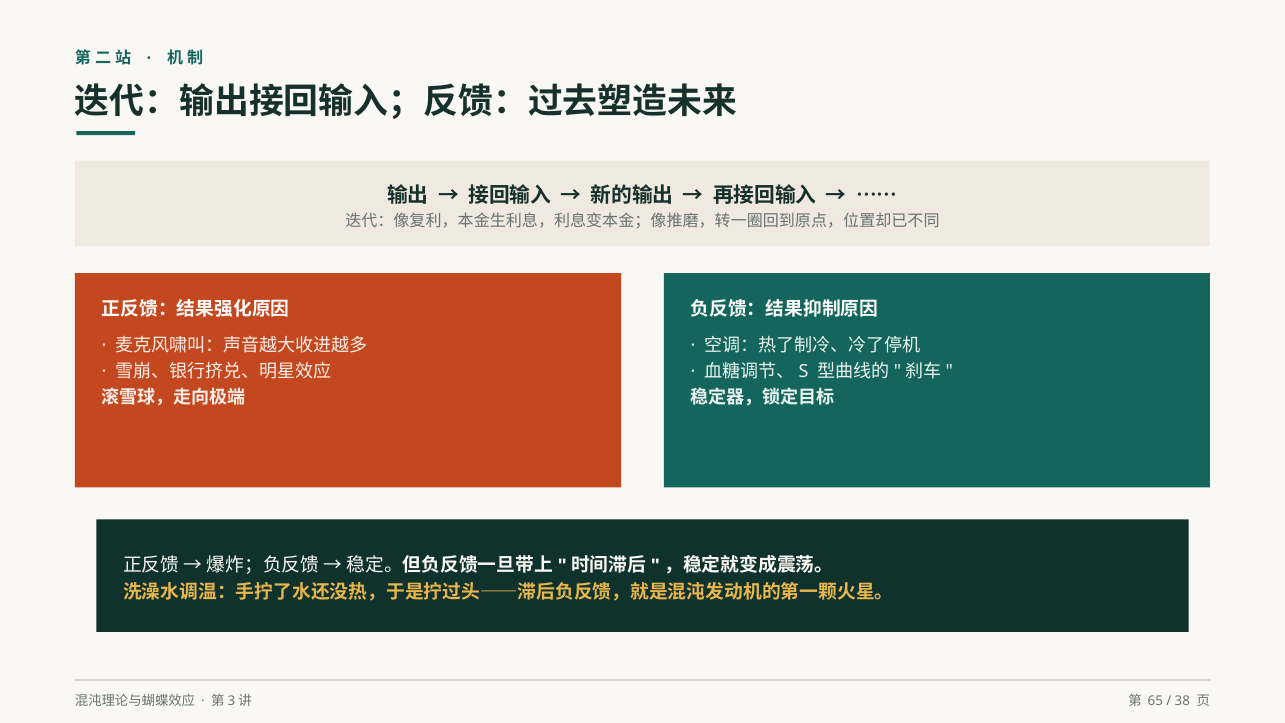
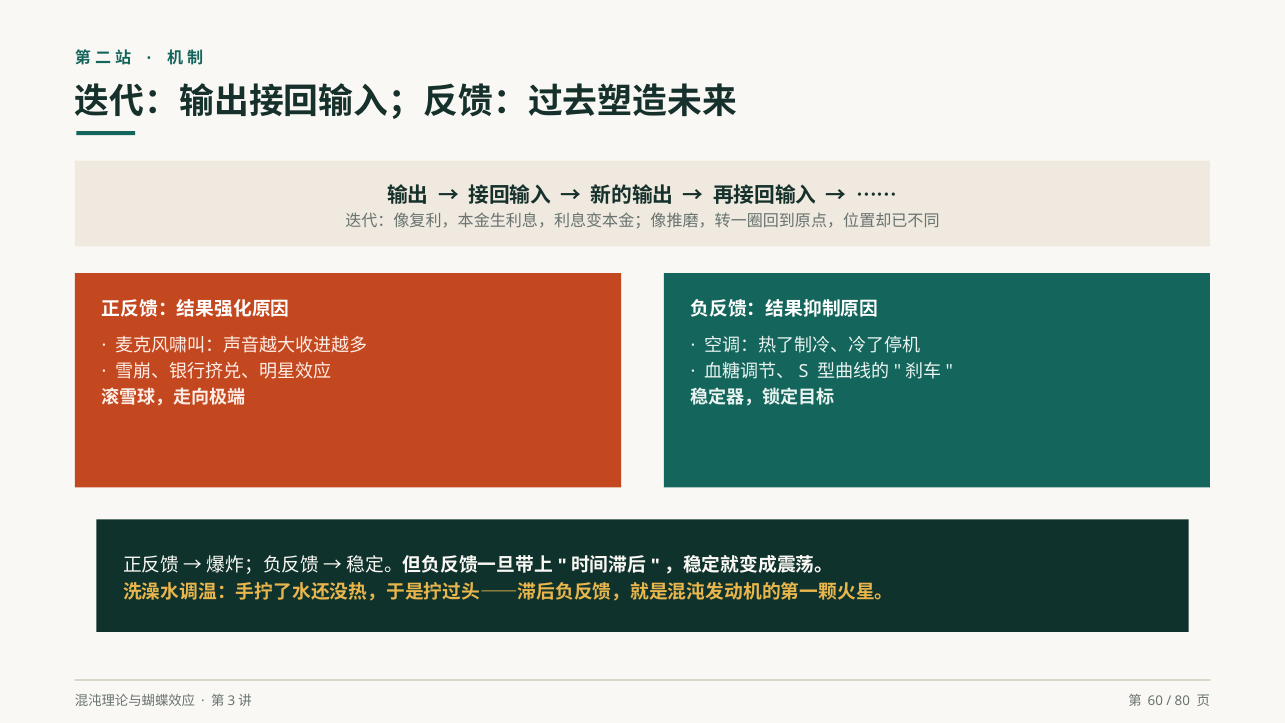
65: 65 -> 60
38: 38 -> 80
